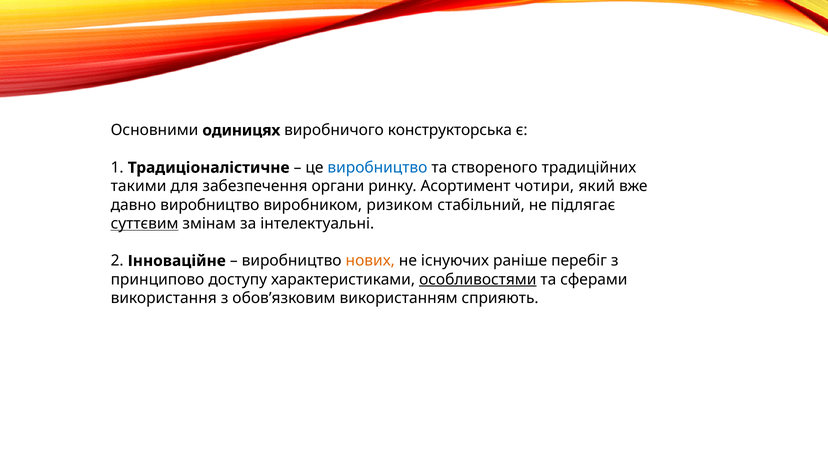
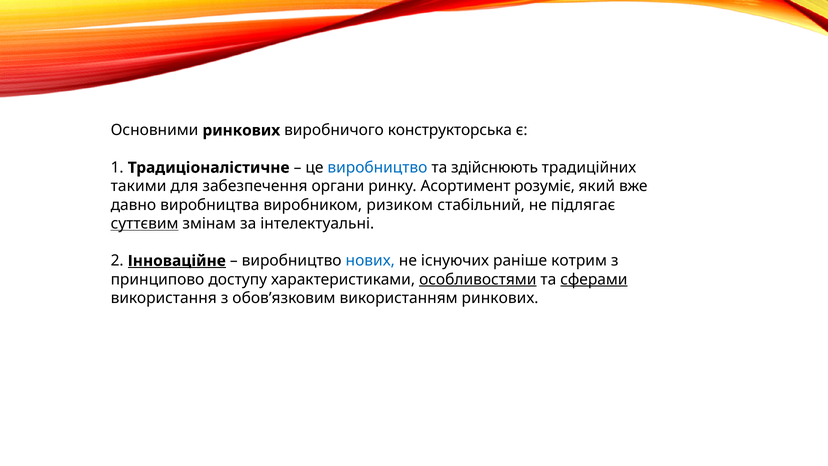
Основними одиницях: одиницях -> ринкових
створеного: створеного -> здійснюють
чотири: чотири -> розуміє
давно виробництво: виробництво -> виробництва
Інноваційне underline: none -> present
нових colour: orange -> blue
перебіг: перебіг -> котрим
сферами underline: none -> present
використанням сприяють: сприяють -> ринкових
